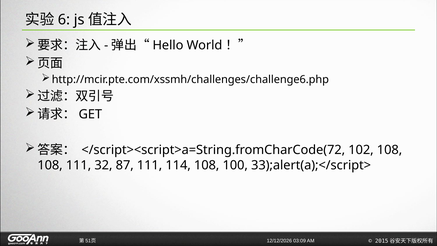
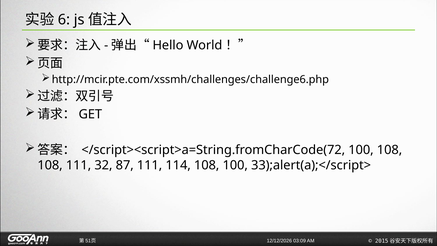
</script><script>a=String.fromCharCode(72 102: 102 -> 100
